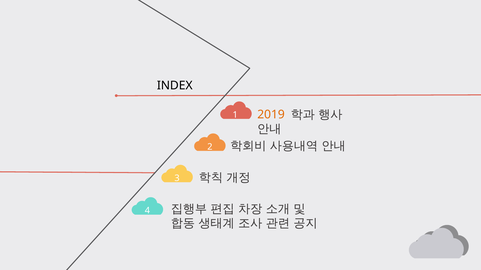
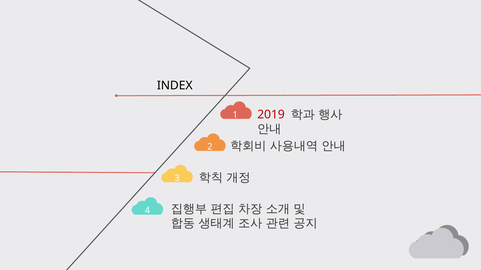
2019 colour: orange -> red
